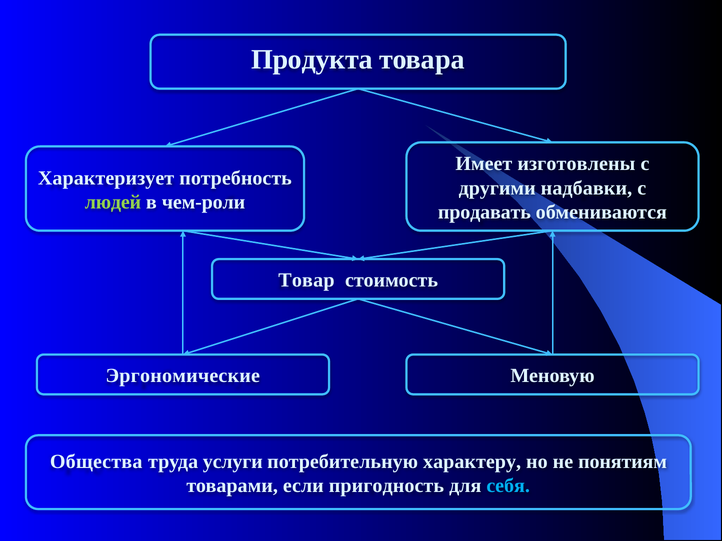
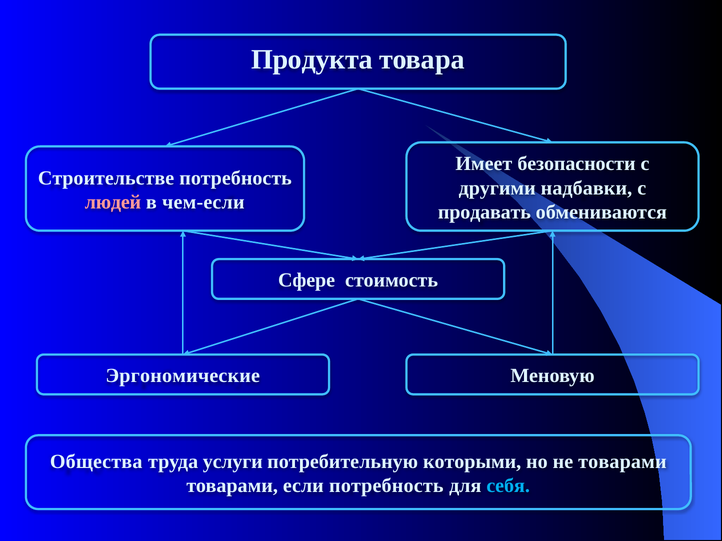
изготовлены: изготовлены -> безопасности
Характеризует: Характеризует -> Строительстве
людей colour: light green -> pink
чем-роли: чем-роли -> чем-если
Товар: Товар -> Сфере
характеру: характеру -> которыми
не понятиям: понятиям -> товарами
если пригодность: пригодность -> потребность
